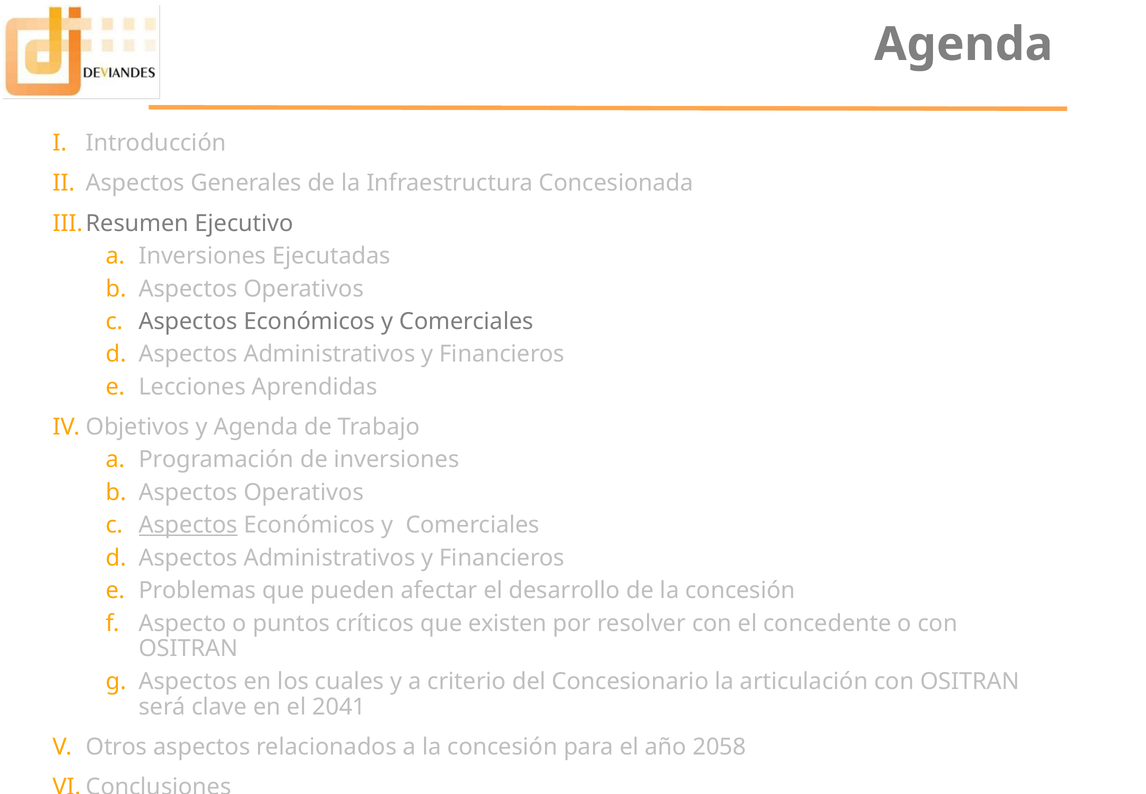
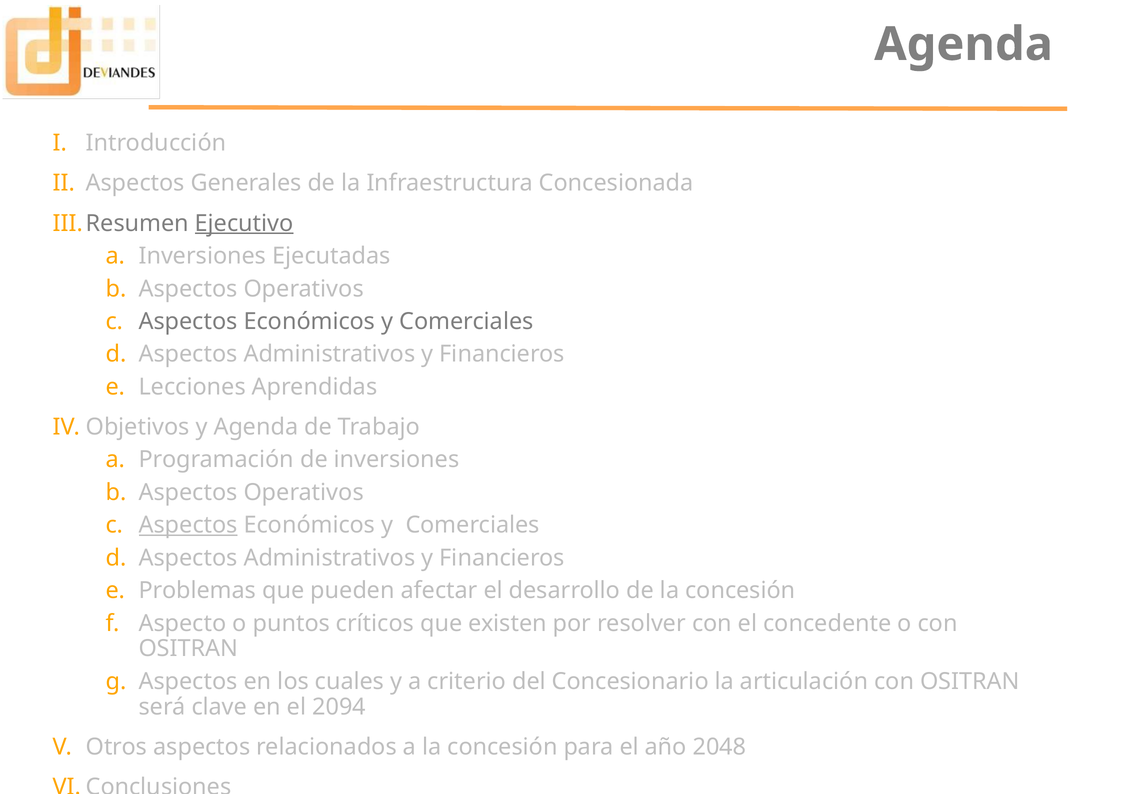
Ejecutivo underline: none -> present
2041: 2041 -> 2094
2058: 2058 -> 2048
